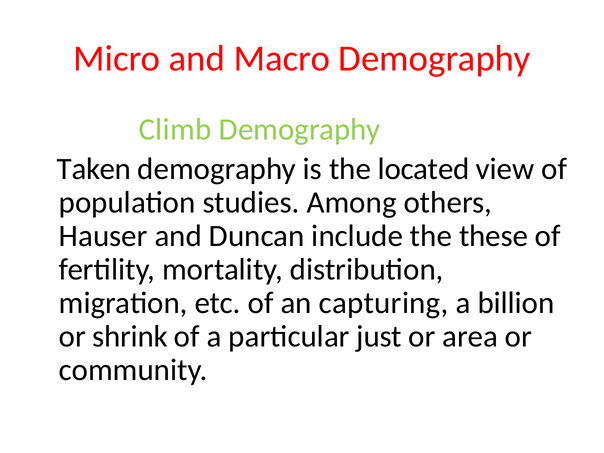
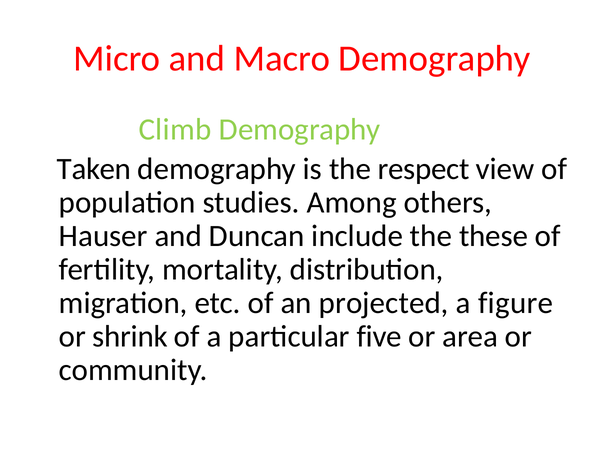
located: located -> respect
capturing: capturing -> projected
billion: billion -> figure
just: just -> five
